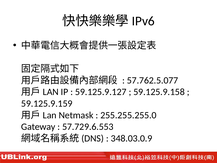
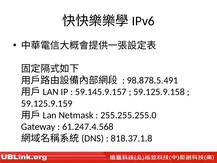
57.762.5.077: 57.762.5.077 -> 98.878.5.491
59.125.9.127: 59.125.9.127 -> 59.145.9.157
57.729.6.553: 57.729.6.553 -> 61.247.4.568
348.03.0.9: 348.03.0.9 -> 818.37.1.8
